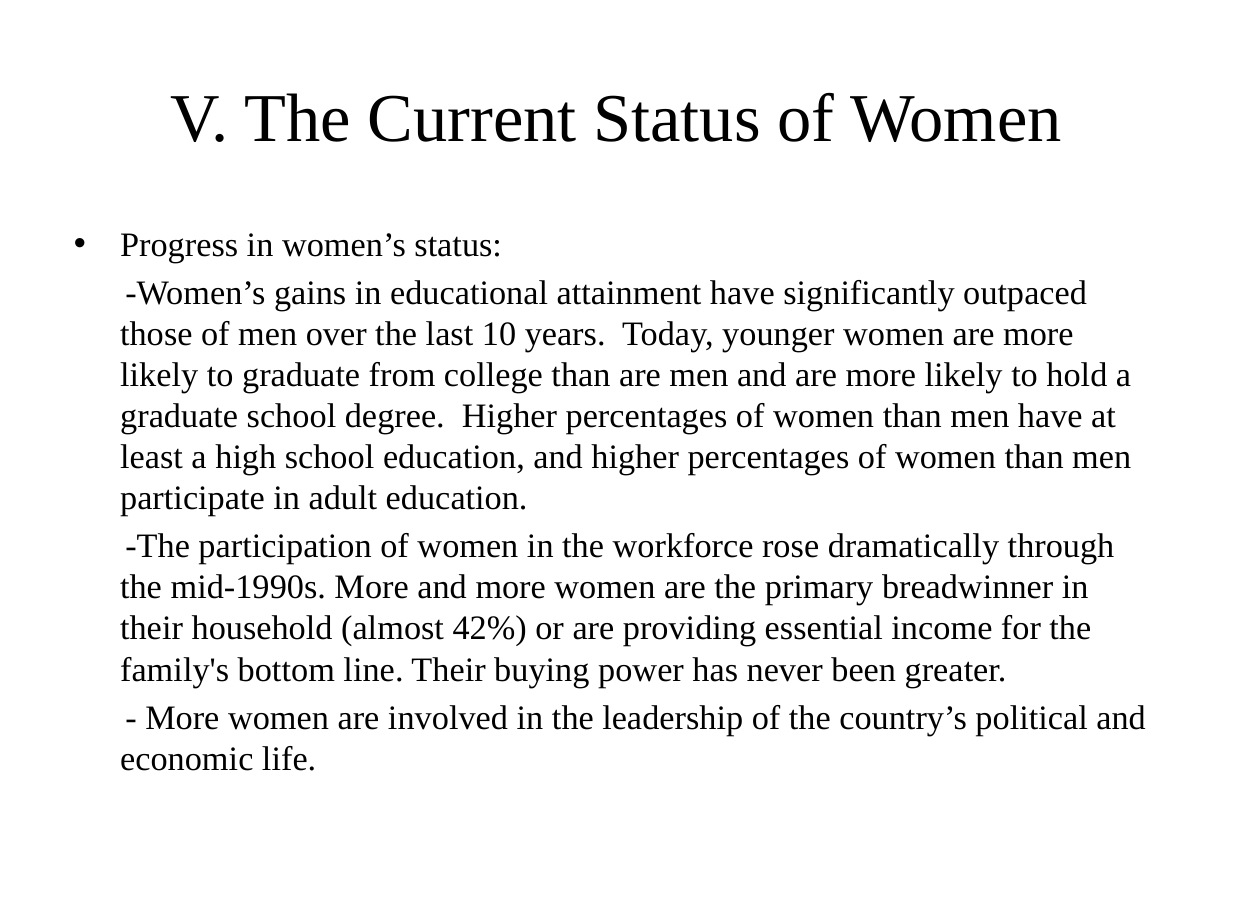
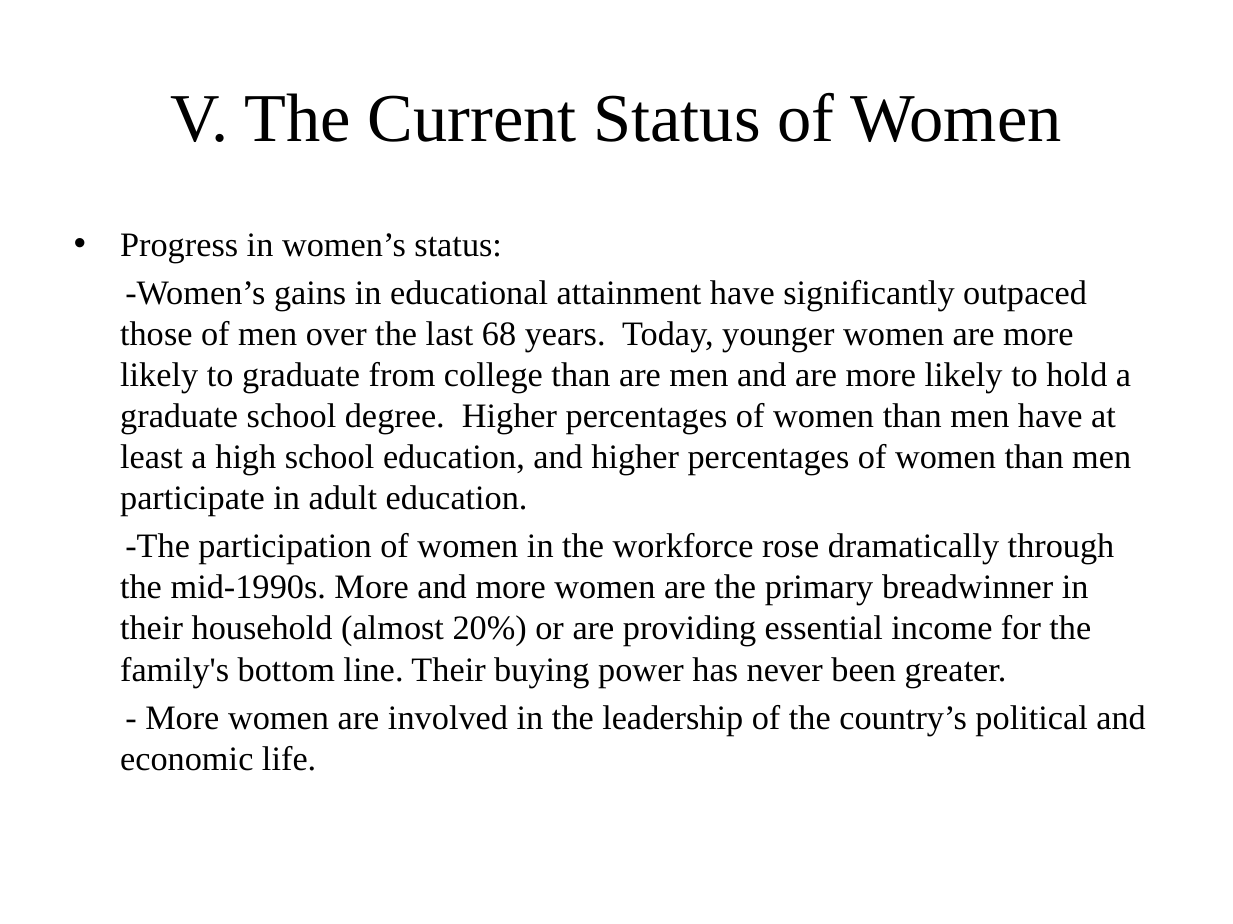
10: 10 -> 68
42%: 42% -> 20%
